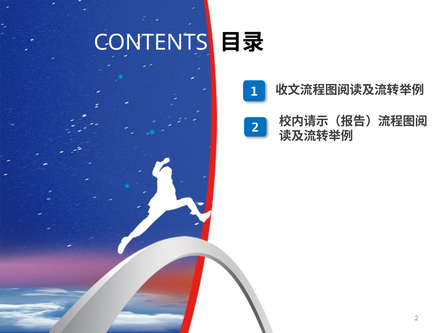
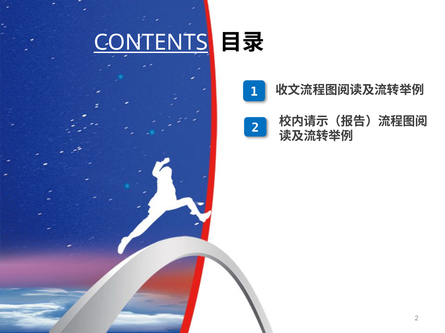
CONTENTS underline: none -> present
